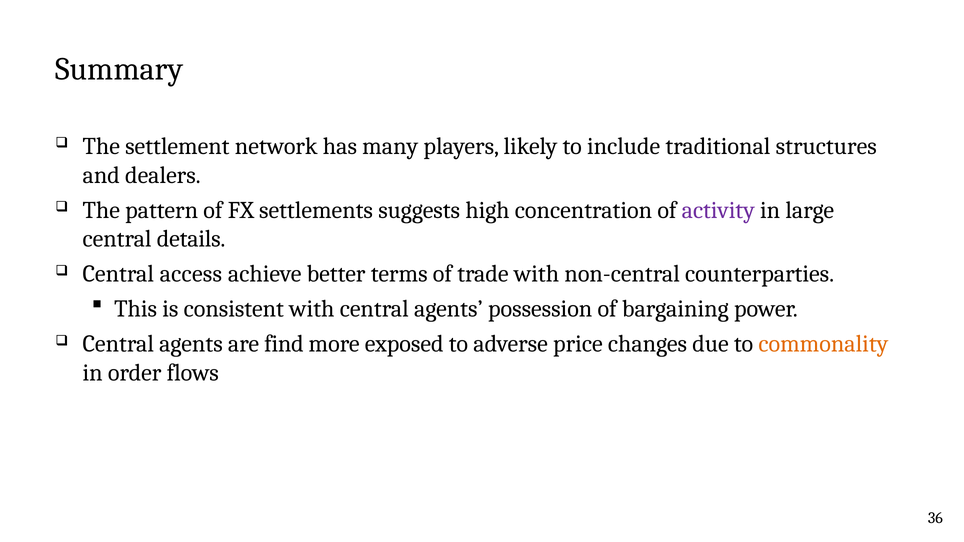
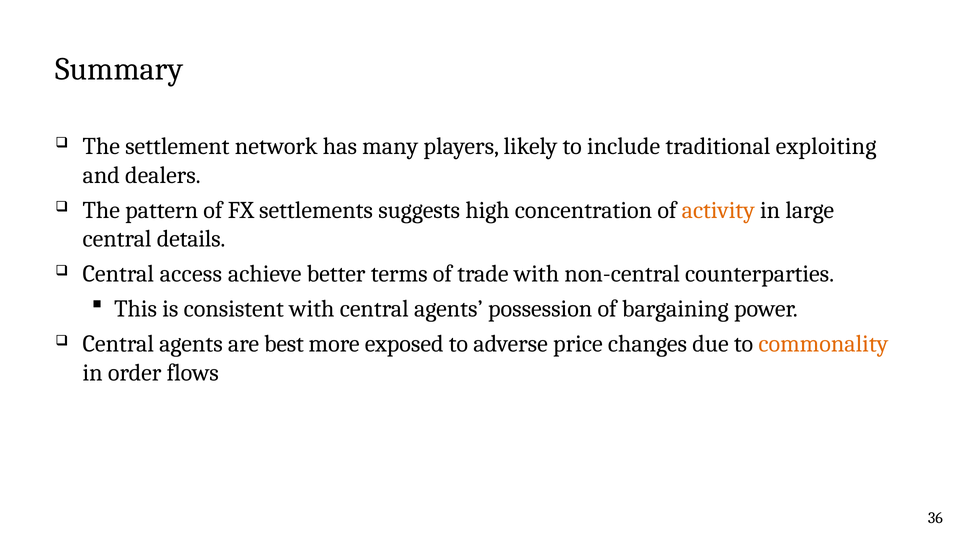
structures: structures -> exploiting
activity colour: purple -> orange
find: find -> best
